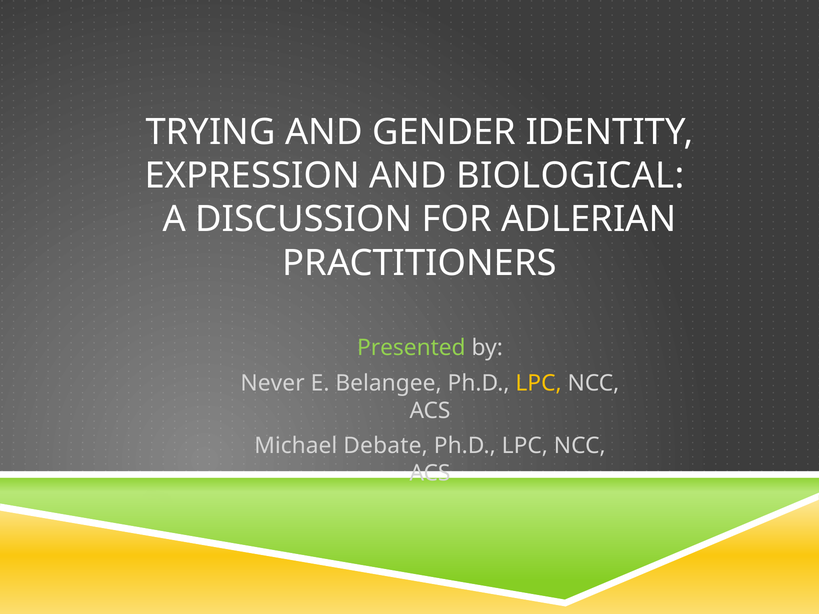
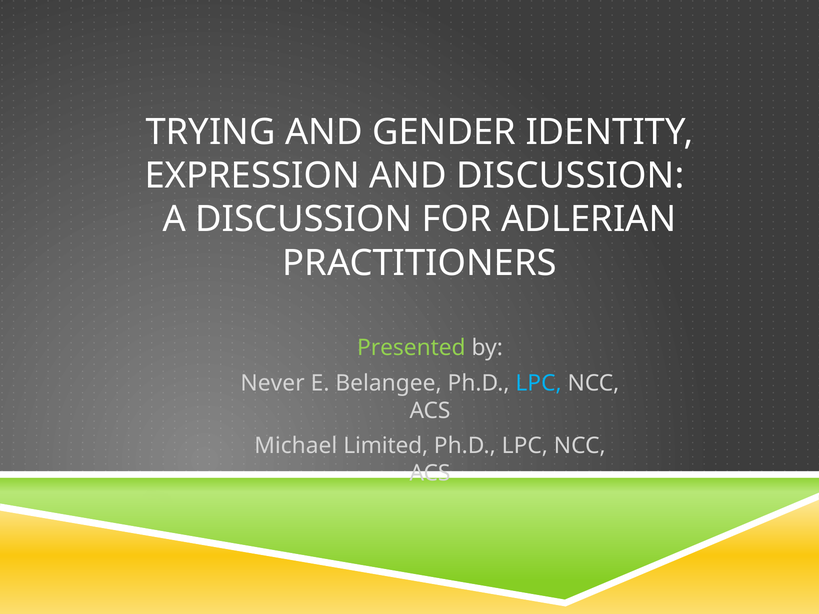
AND BIOLOGICAL: BIOLOGICAL -> DISCUSSION
LPC at (539, 383) colour: yellow -> light blue
Debate: Debate -> Limited
